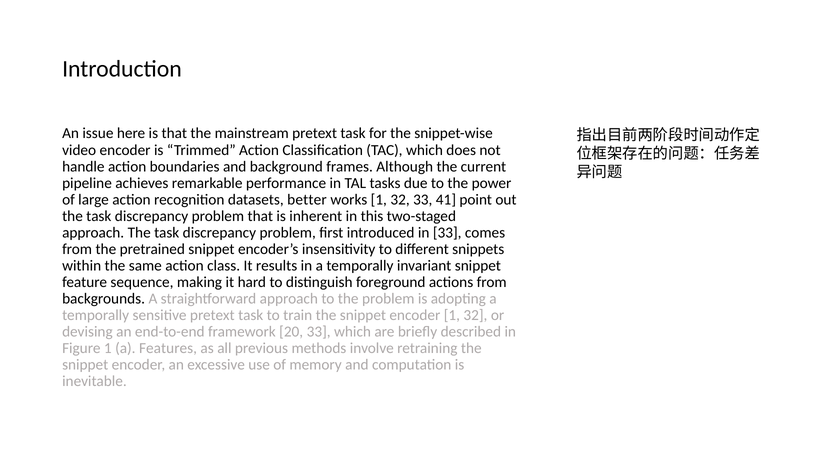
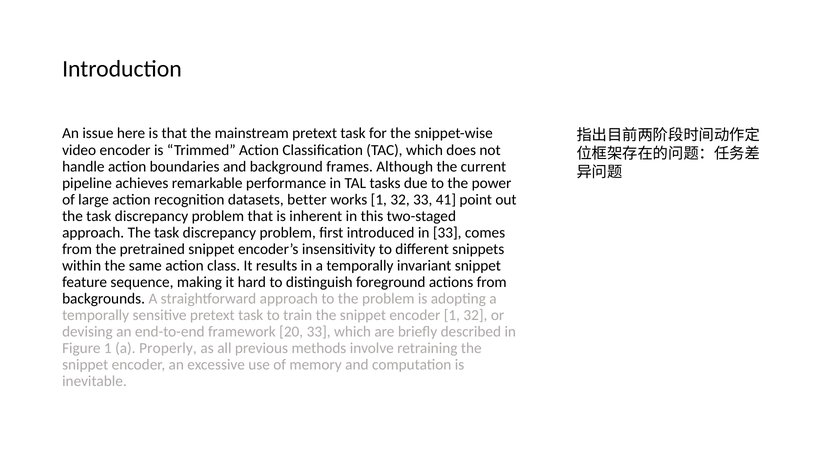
Features: Features -> Properly
